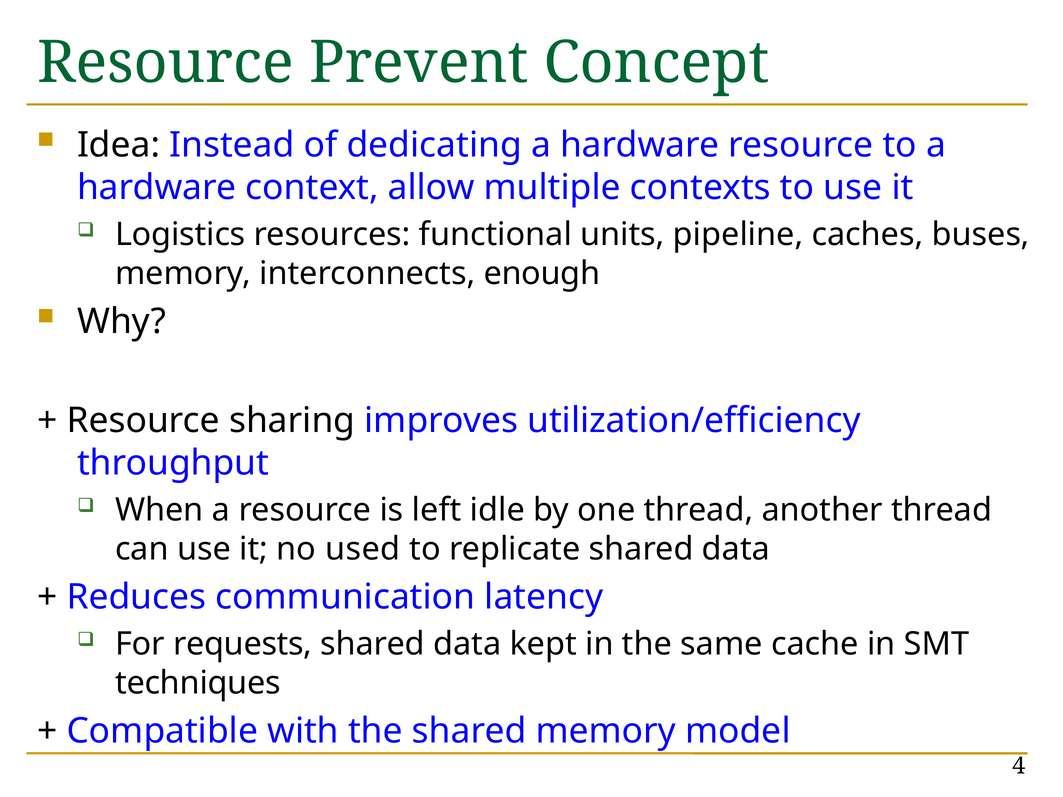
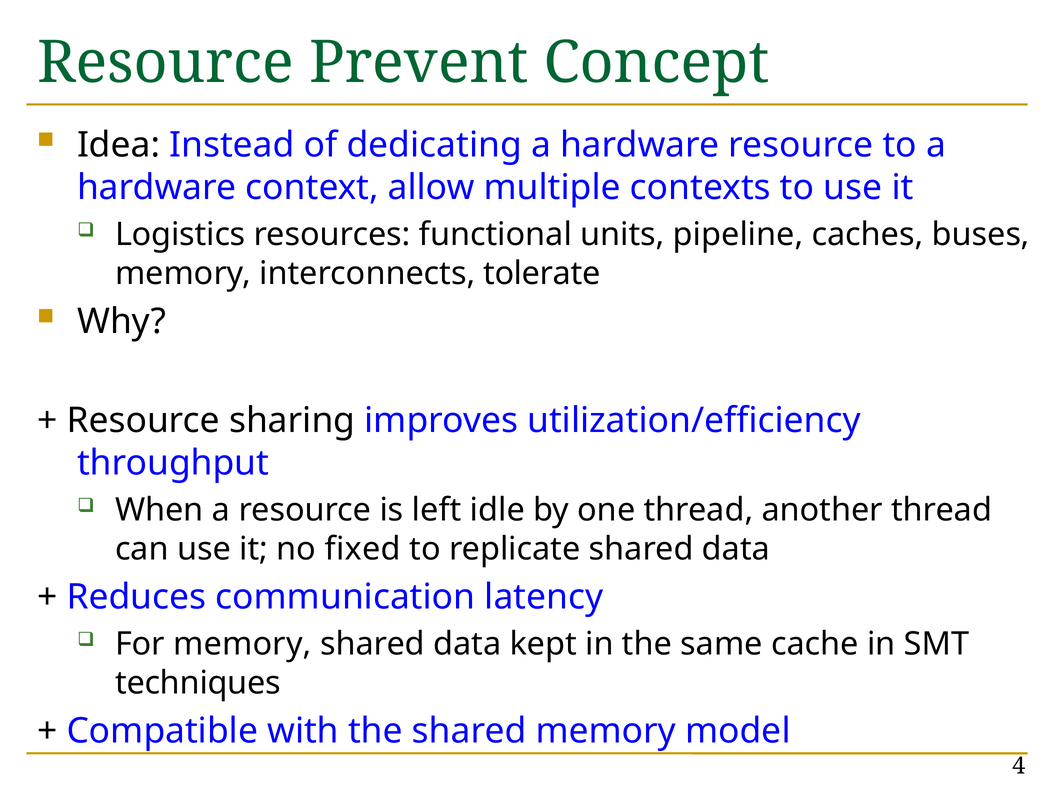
enough: enough -> tolerate
used: used -> fixed
For requests: requests -> memory
